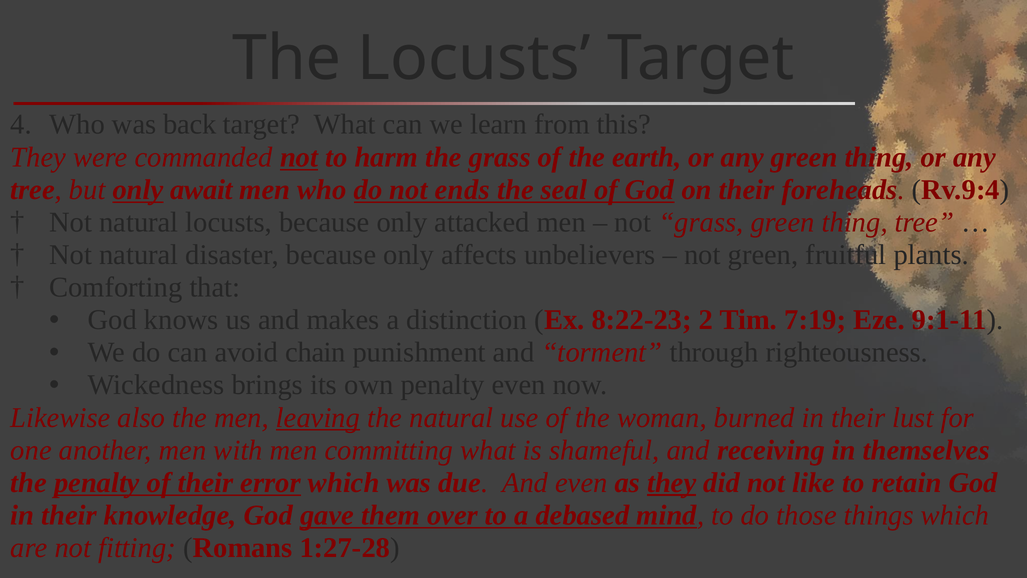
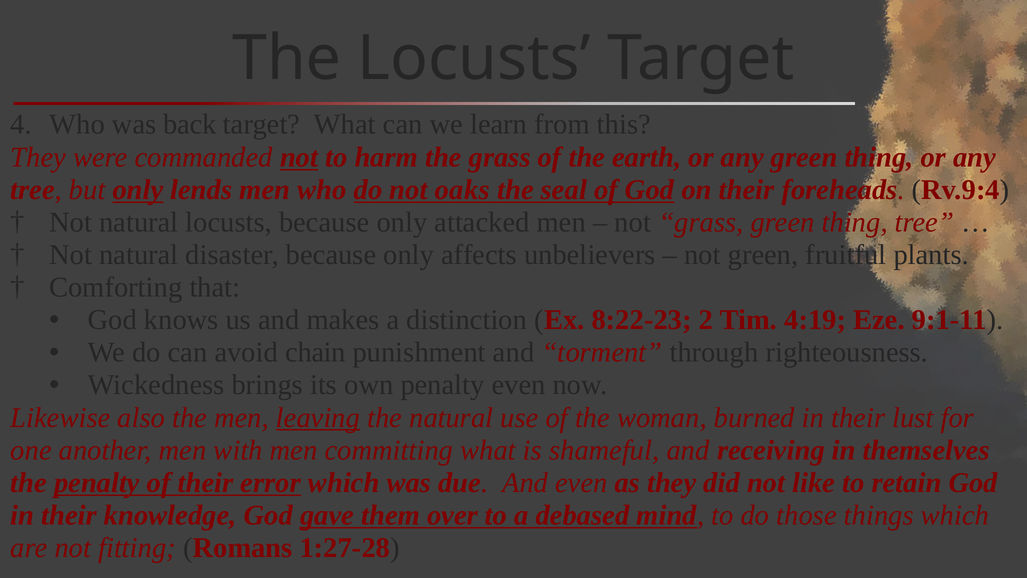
await: await -> lends
ends: ends -> oaks
7:19: 7:19 -> 4:19
they at (672, 482) underline: present -> none
